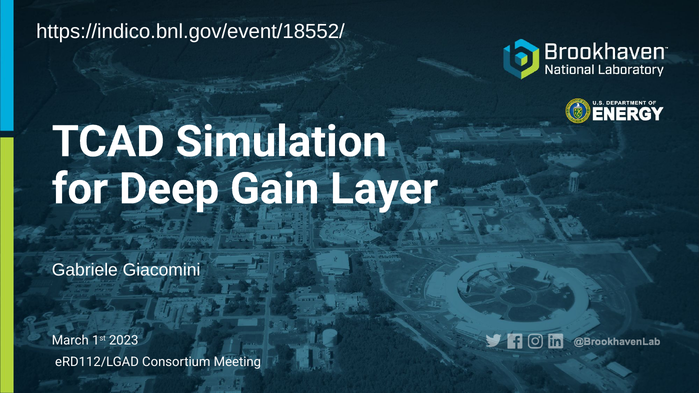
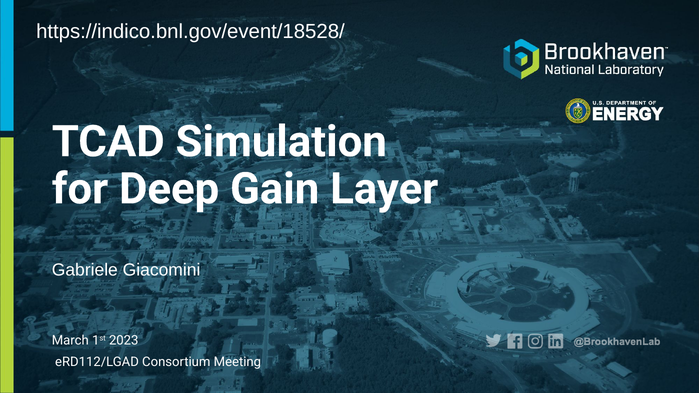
https://indico.bnl.gov/event/18552/: https://indico.bnl.gov/event/18552/ -> https://indico.bnl.gov/event/18528/
